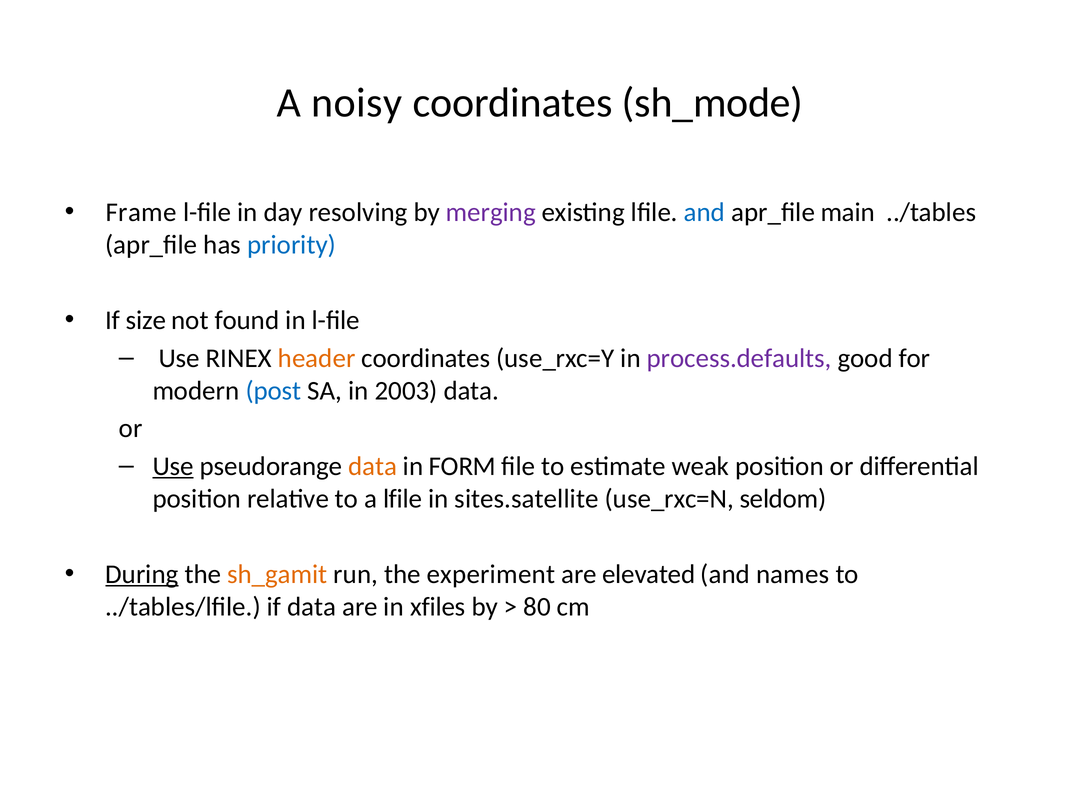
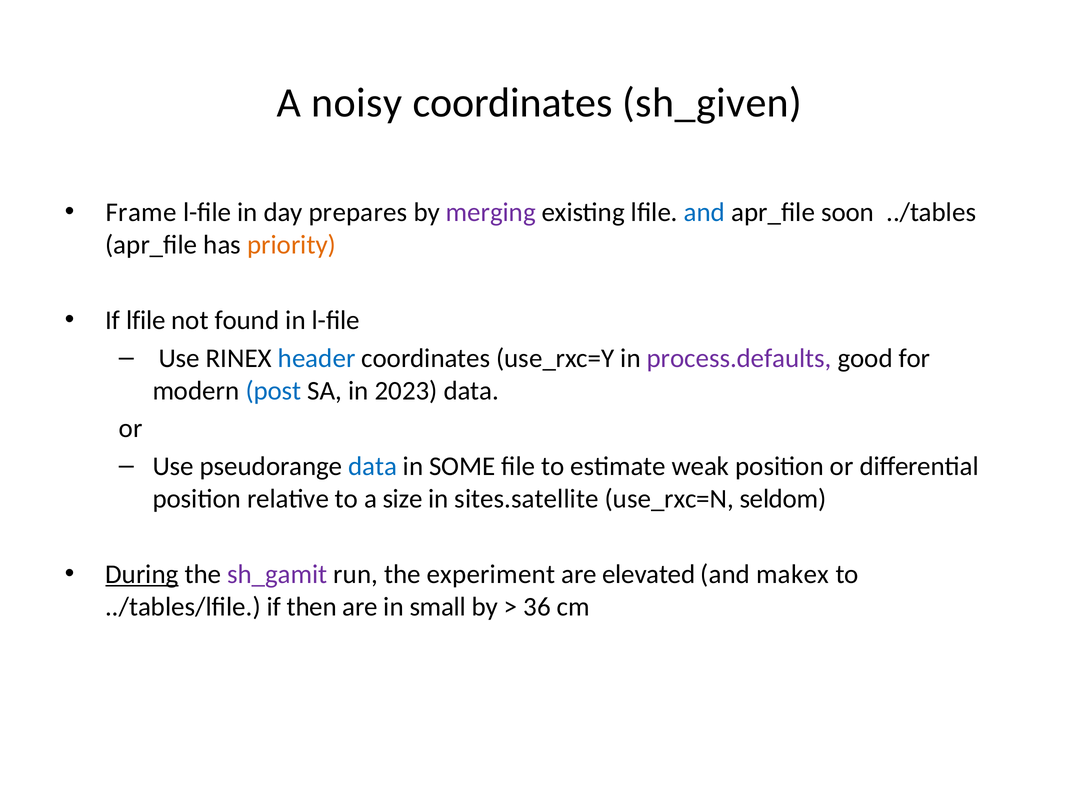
sh_mode: sh_mode -> sh_given
resolving: resolving -> prepares
main: main -> soon
priority colour: blue -> orange
If size: size -> lfile
header colour: orange -> blue
2003: 2003 -> 2023
Use at (173, 466) underline: present -> none
data at (373, 466) colour: orange -> blue
FORM: FORM -> SOME
a lfile: lfile -> size
sh_gamit colour: orange -> purple
names: names -> makex
if data: data -> then
xfiles: xfiles -> small
80: 80 -> 36
